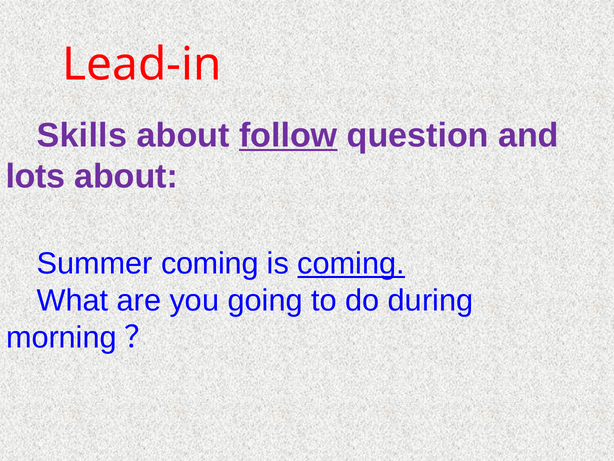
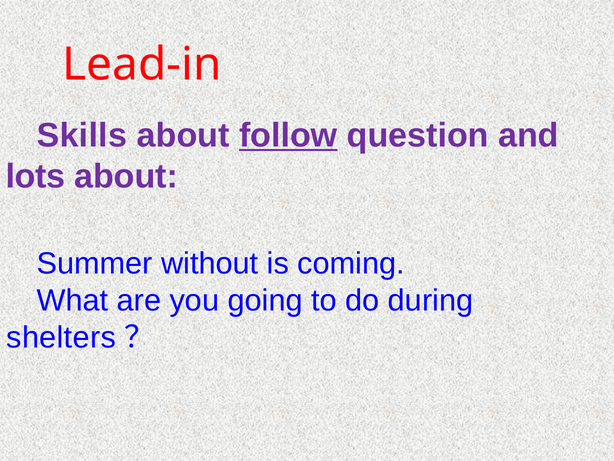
Summer coming: coming -> without
coming at (351, 263) underline: present -> none
morning: morning -> shelters
